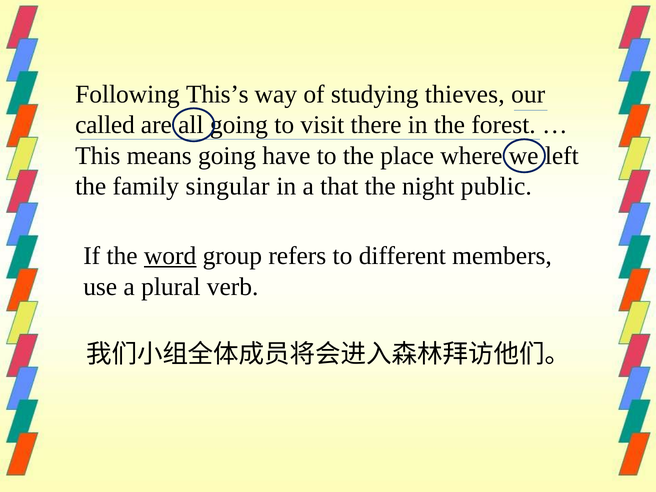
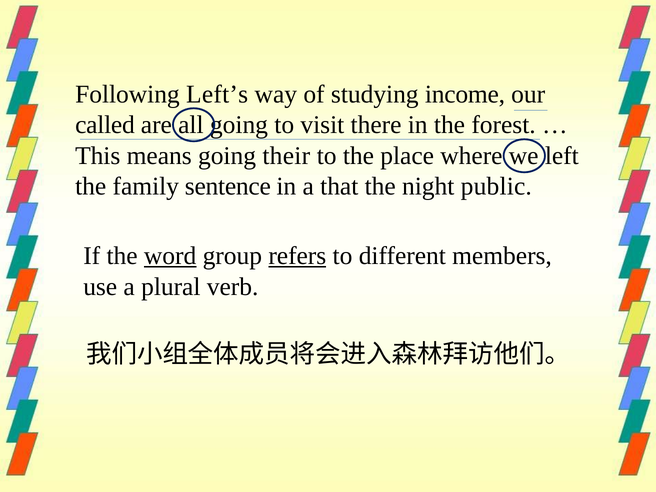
This’s: This’s -> Left’s
thieves: thieves -> income
have: have -> their
singular: singular -> sentence
refers underline: none -> present
